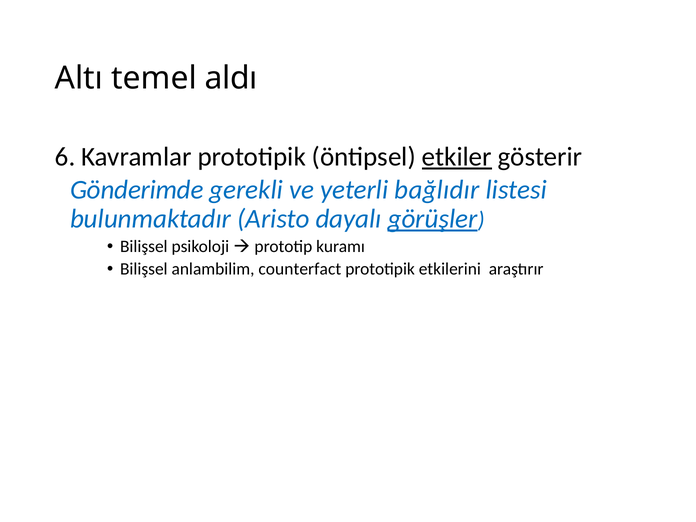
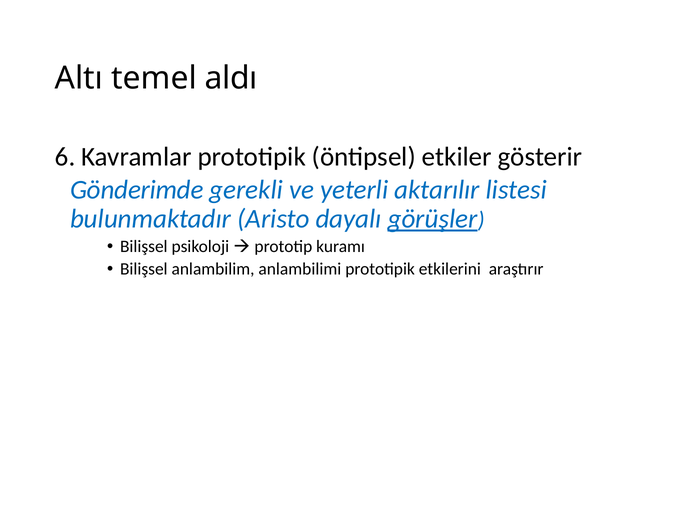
etkiler underline: present -> none
bağlıdır: bağlıdır -> aktarılır
counterfact: counterfact -> anlambilimi
